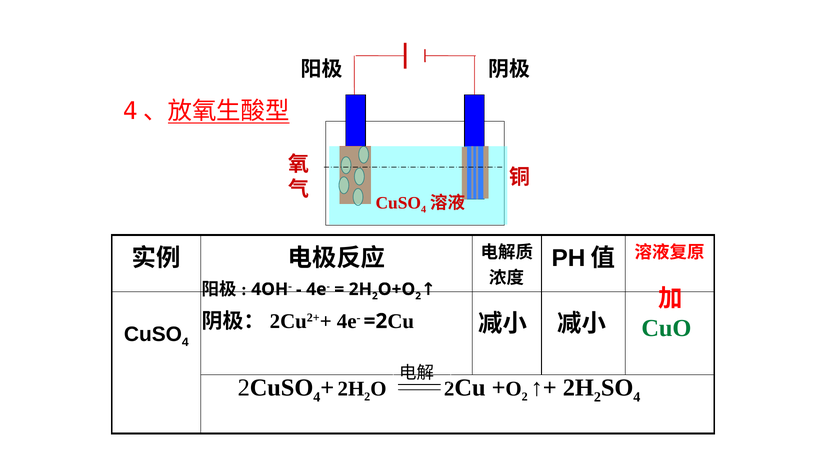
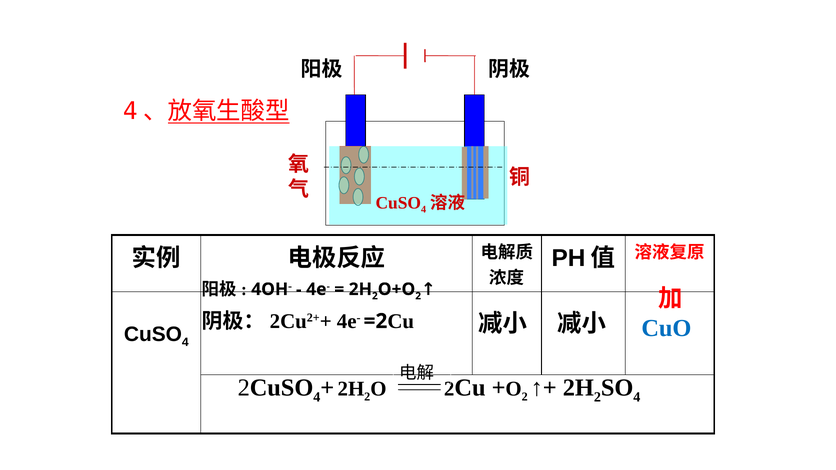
CuO colour: green -> blue
